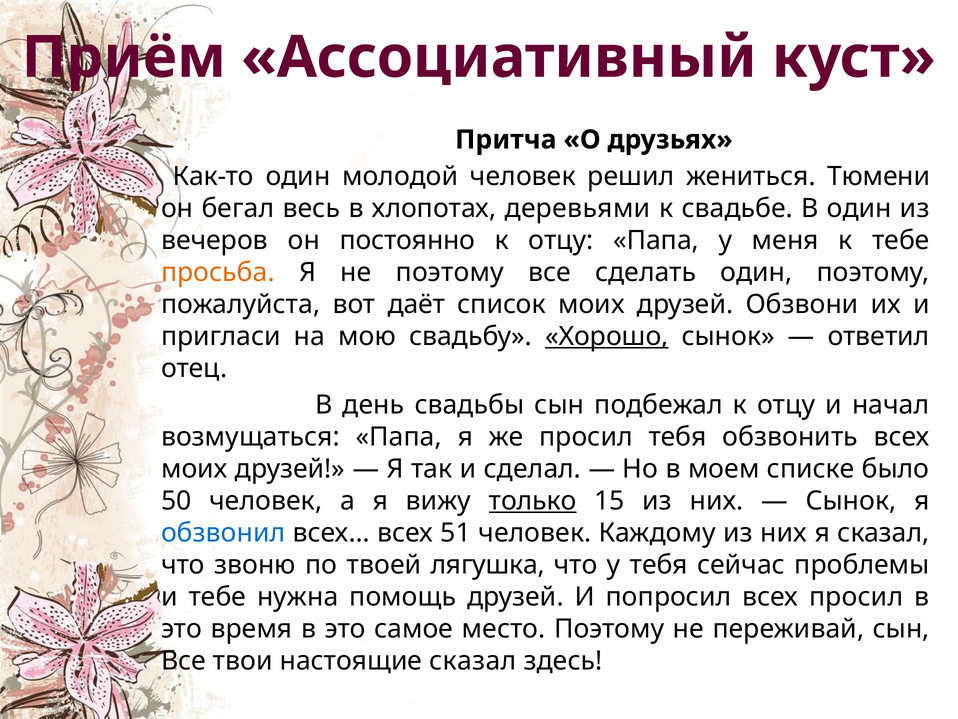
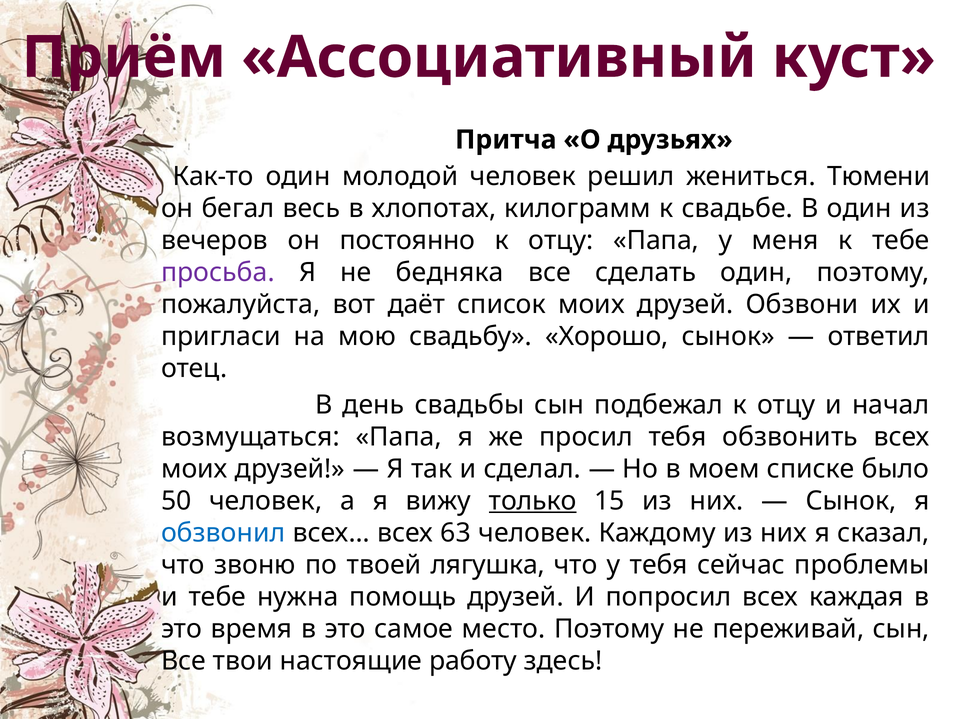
деревьями: деревьями -> килограмм
просьба colour: orange -> purple
не поэтому: поэтому -> бедняка
Хорошо underline: present -> none
51: 51 -> 63
всех просил: просил -> каждая
настоящие сказал: сказал -> работу
